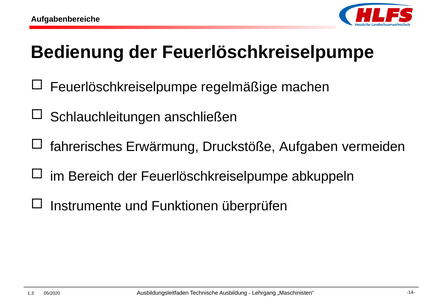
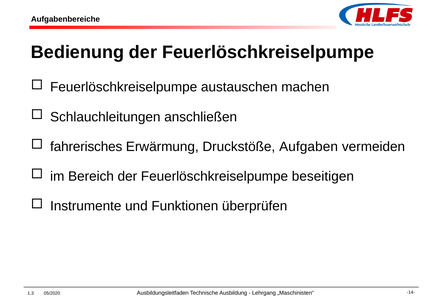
regelmäßige: regelmäßige -> austauschen
abkuppeln: abkuppeln -> beseitigen
